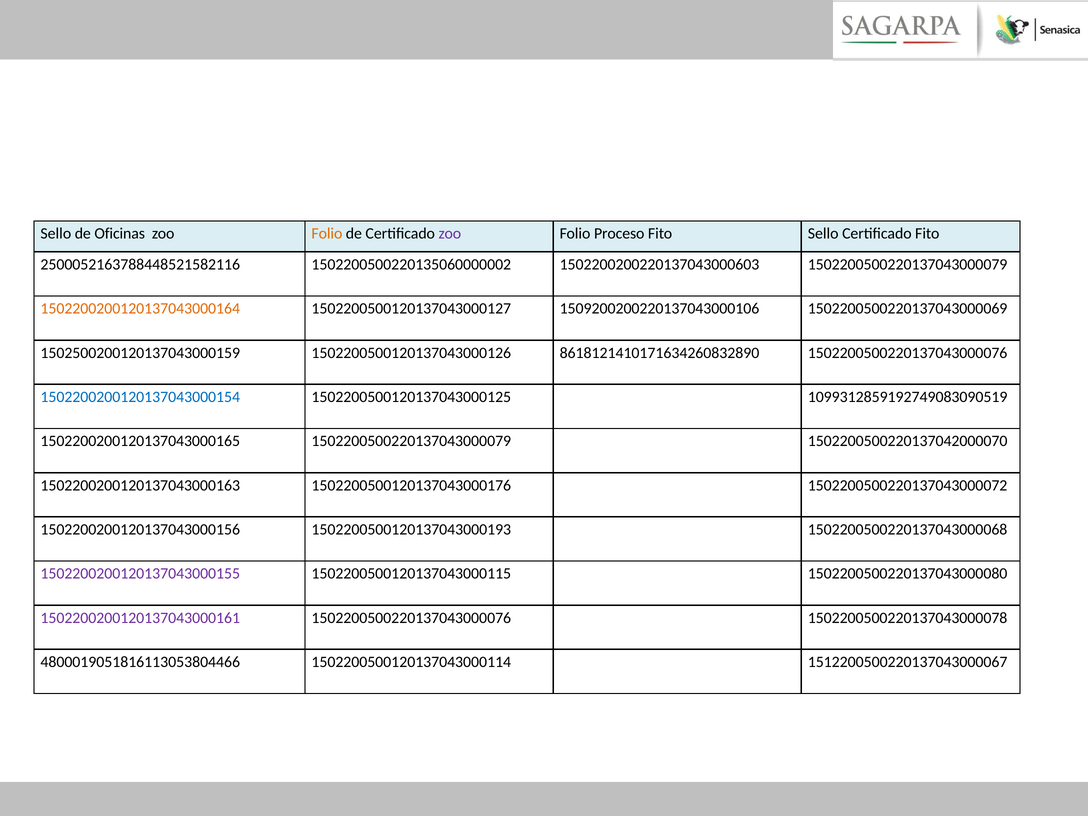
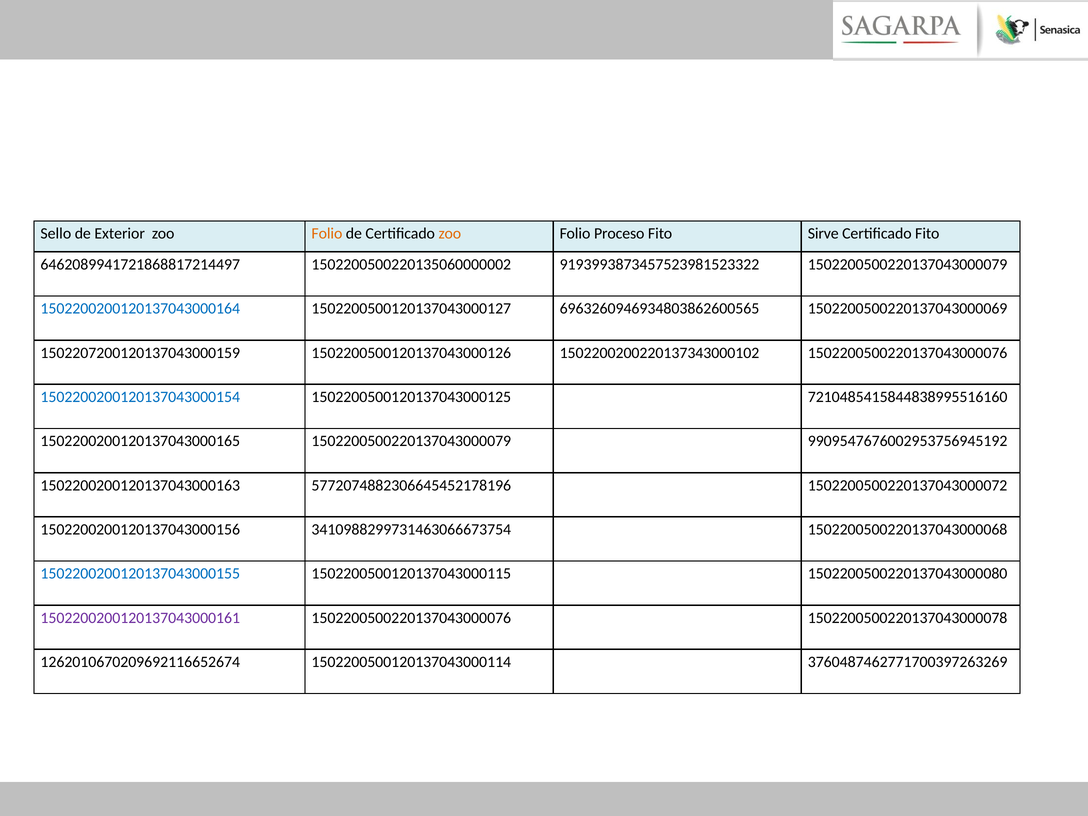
Oficinas: Oficinas -> Exterior
zoo at (450, 234) colour: purple -> orange
Fito Sello: Sello -> Sirve
2500052163788448521582116: 2500052163788448521582116 -> 6462089941721868817214497
1502200200220137043000603: 1502200200220137043000603 -> 9193993873457523981523322
1502200200120137043000164 colour: orange -> blue
1509200200220137043000106: 1509200200220137043000106 -> 6963260946934803862600565
1502500200120137043000159: 1502500200120137043000159 -> 1502207200120137043000159
8618121410171634260832890: 8618121410171634260832890 -> 1502200200220137343000102
1099312859192749083090519: 1099312859192749083090519 -> 7210485415844838995516160
1502200500220137042000070: 1502200500220137042000070 -> 9909547676002953756945192
1502200500120137043000176: 1502200500120137043000176 -> 5772074882306645452178196
1502200500120137043000193: 1502200500120137043000193 -> 3410988299731463066673754
1502200200120137043000155 colour: purple -> blue
4800019051816113053804466: 4800019051816113053804466 -> 1262010670209692116652674
1512200500220137043000067: 1512200500220137043000067 -> 3760487462771700397263269
